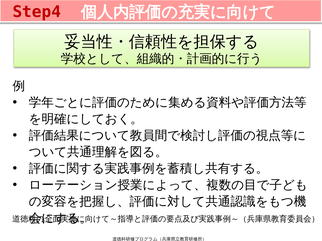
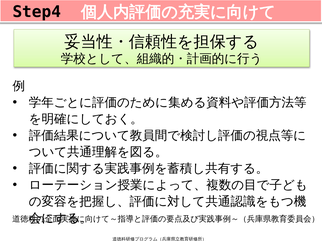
Step4 colour: red -> black
